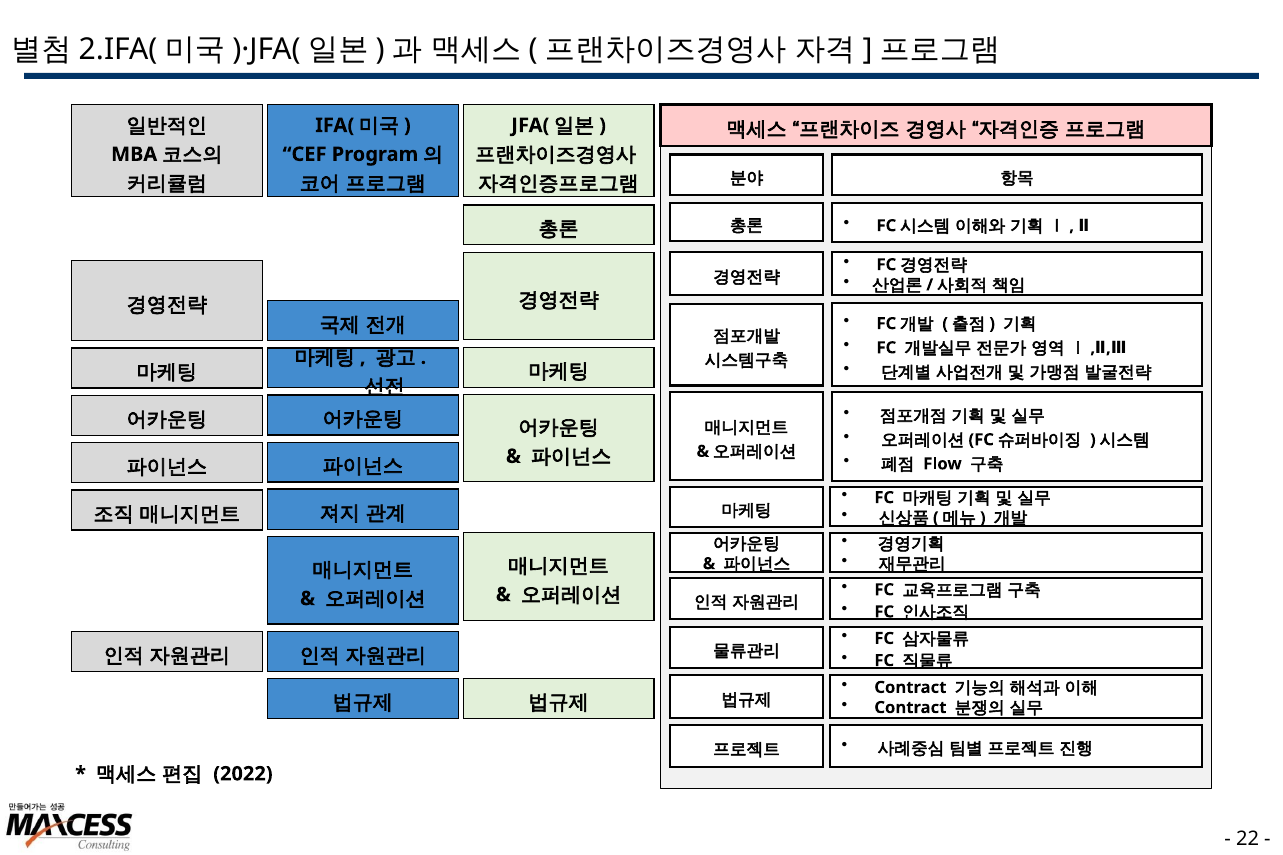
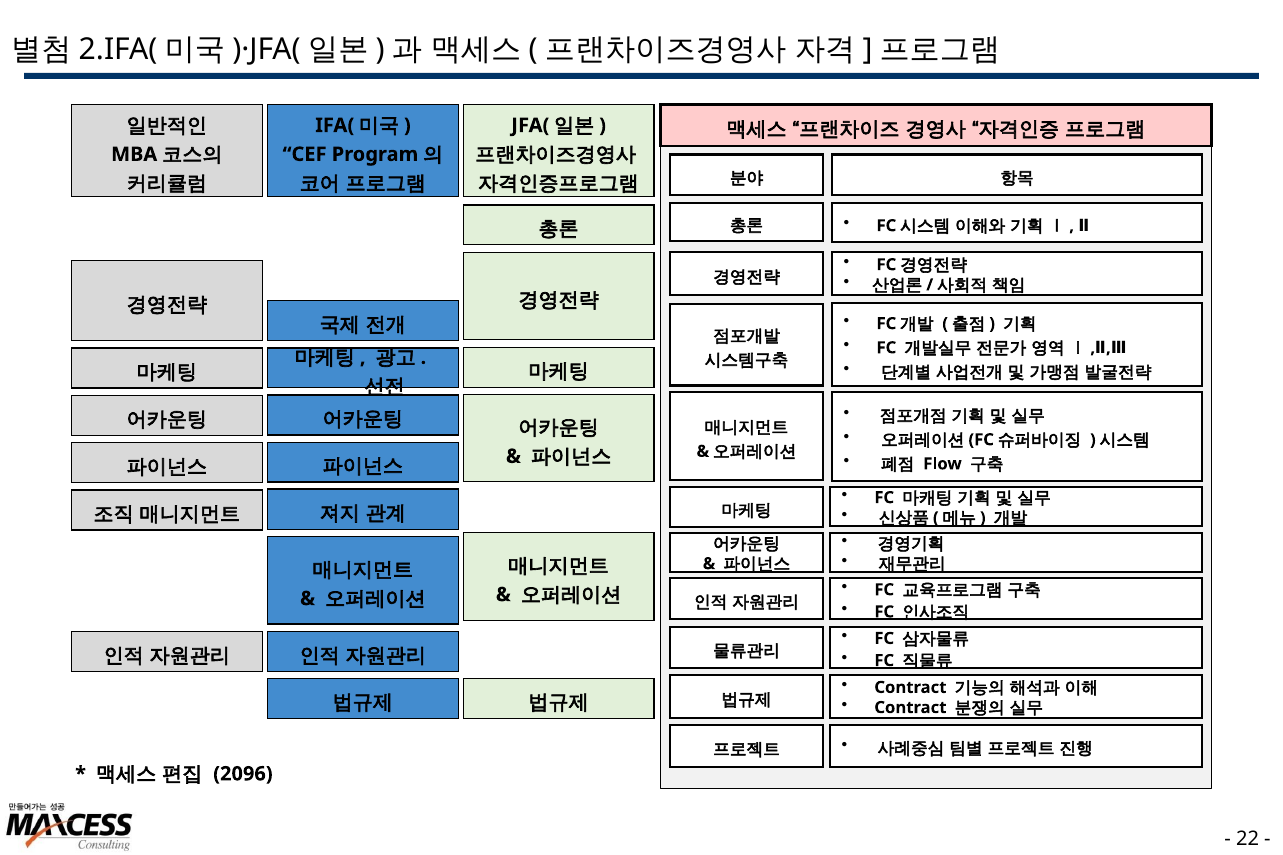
2022: 2022 -> 2096
